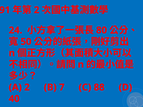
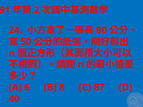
A 2: 2 -> 6
7: 7 -> 8
88: 88 -> 87
